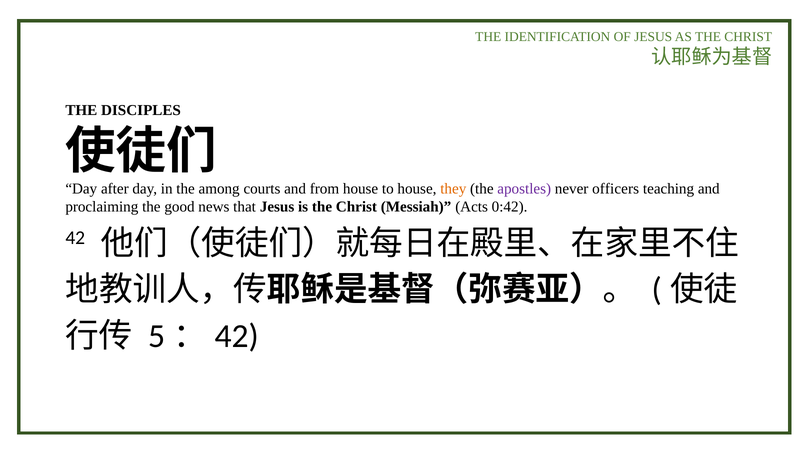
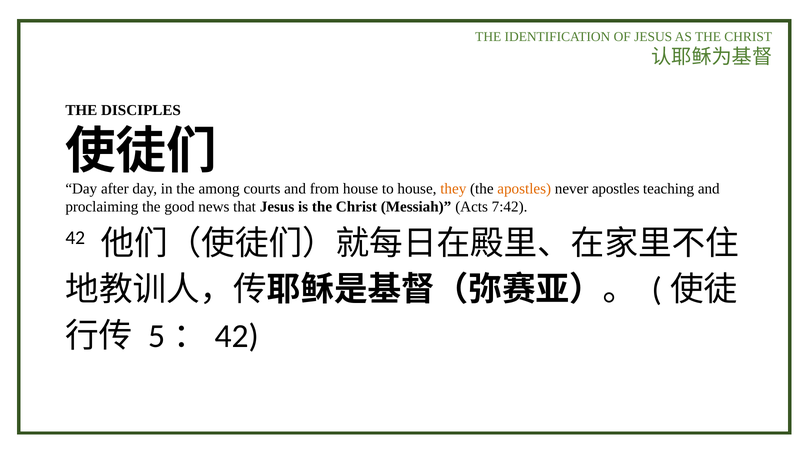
apostles at (524, 189) colour: purple -> orange
never officers: officers -> apostles
0:42: 0:42 -> 7:42
